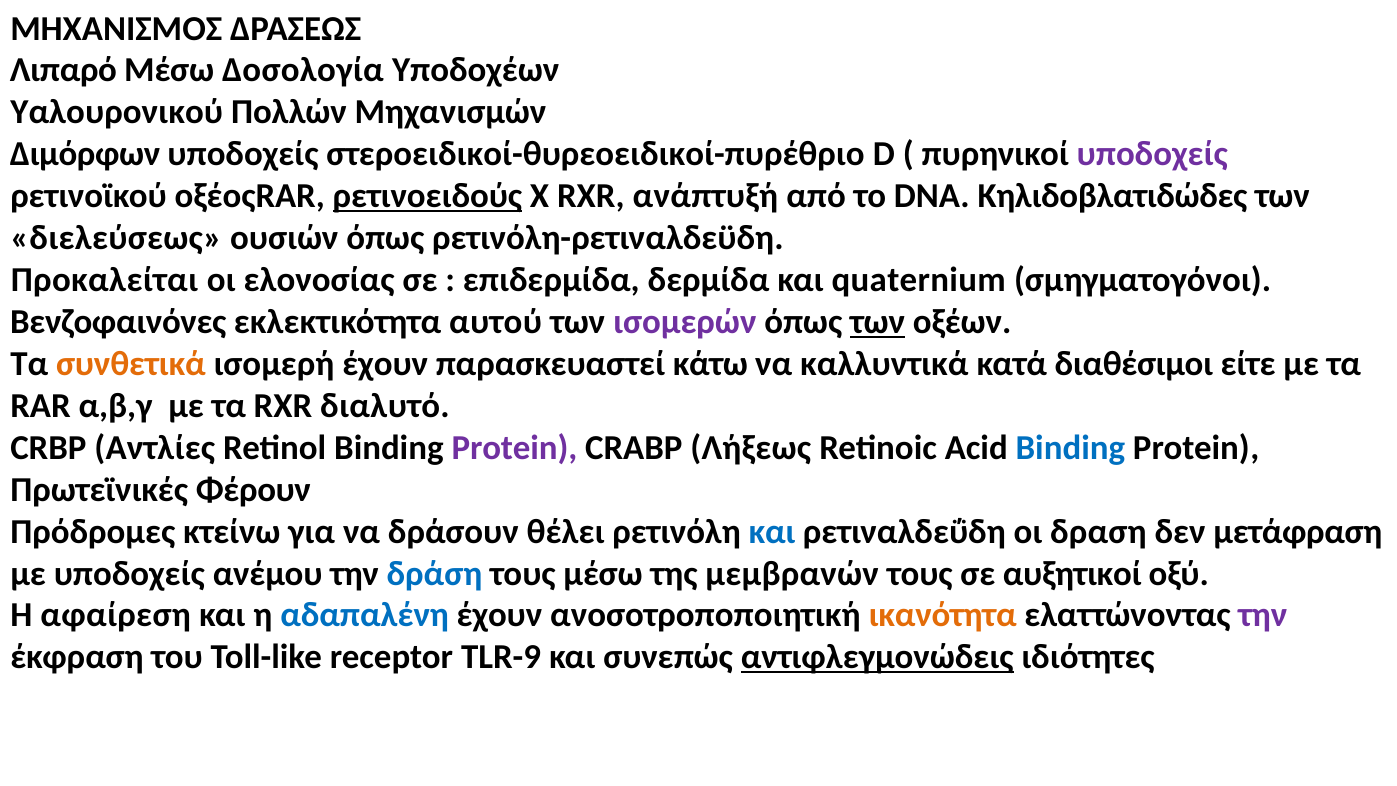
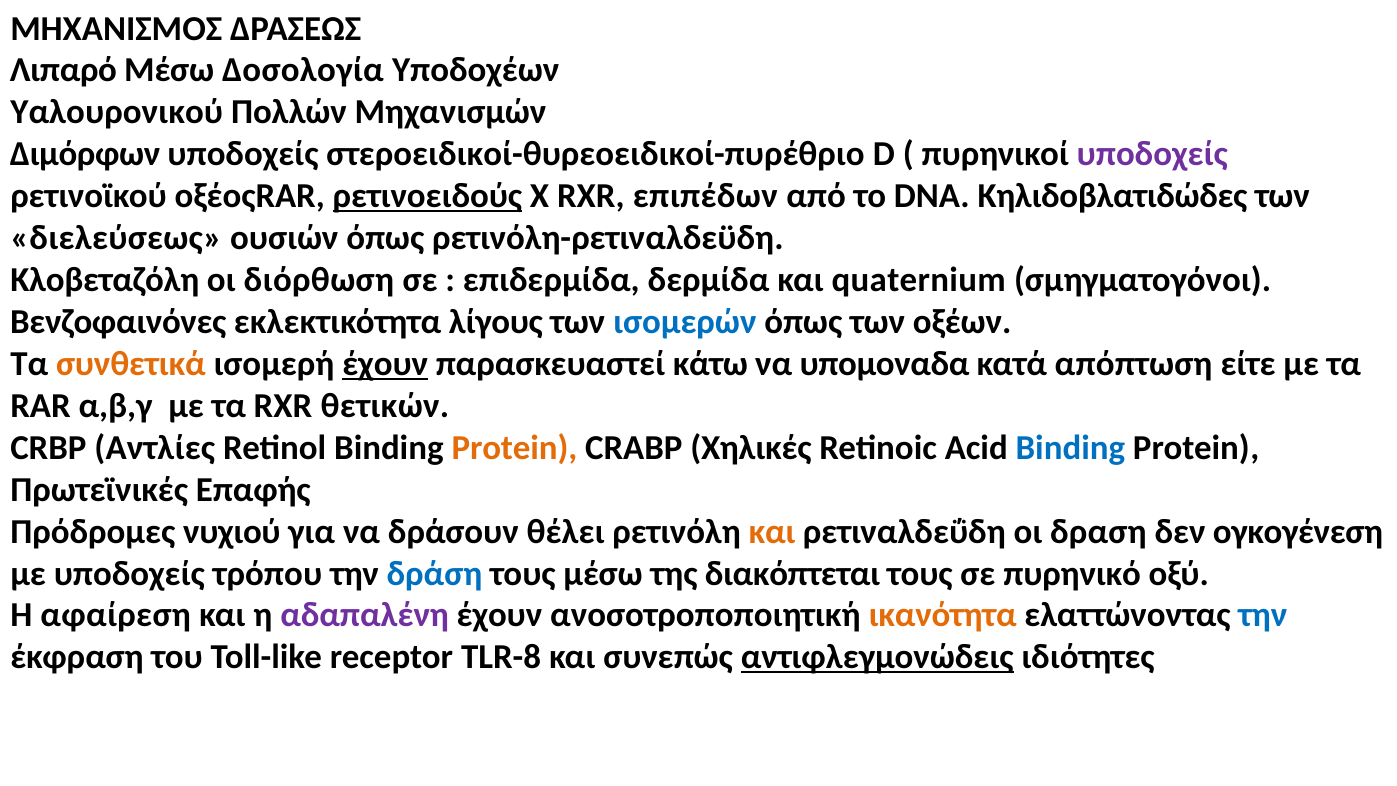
ανάπτυξή: ανάπτυξή -> επιπέδων
Προκαλείται: Προκαλείται -> Κλοβεταζόλη
ελονοσίας: ελονοσίας -> διόρθωση
αυτού: αυτού -> λίγους
ισομερών colour: purple -> blue
των at (878, 322) underline: present -> none
έχουν at (385, 364) underline: none -> present
καλλυντικά: καλλυντικά -> υπομοναδα
διαθέσιμοι: διαθέσιμοι -> απόπτωση
διαλυτό: διαλυτό -> θετικών
Protein at (514, 448) colour: purple -> orange
Λήξεως: Λήξεως -> Χηλικές
Φέρουν: Φέρουν -> Επαφής
κτείνω: κτείνω -> νυχιού
και at (772, 531) colour: blue -> orange
μετάφραση: μετάφραση -> ογκογένεση
ανέμου: ανέμου -> τρόπου
μεμβρανών: μεμβρανών -> διακόπτεται
αυξητικοί: αυξητικοί -> πυρηνικό
αδαπαλένη colour: blue -> purple
την at (1263, 615) colour: purple -> blue
TLR-9: TLR-9 -> TLR-8
